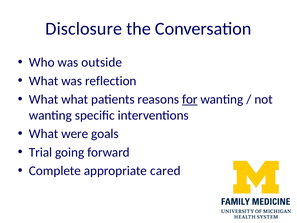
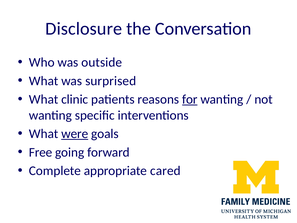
reflection: reflection -> surprised
What what: what -> clinic
were underline: none -> present
Trial: Trial -> Free
